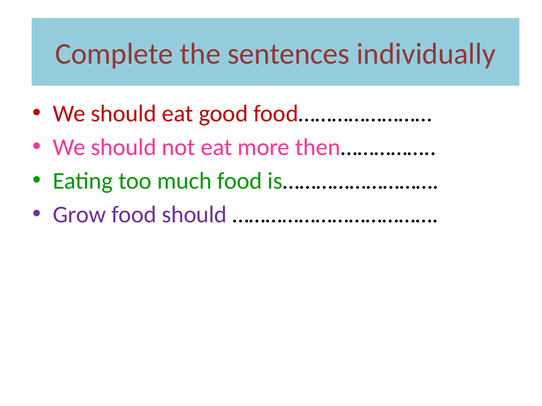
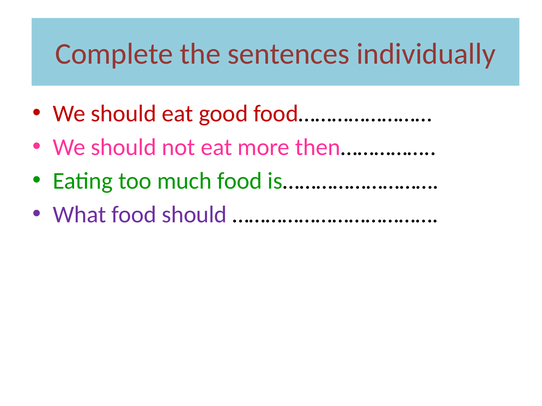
Grow: Grow -> What
